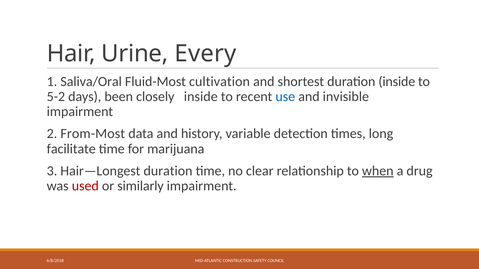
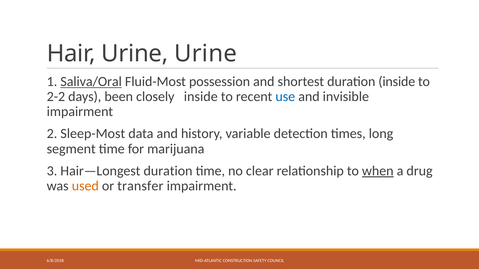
Urine Every: Every -> Urine
Saliva/Oral underline: none -> present
cultivation: cultivation -> possession
5-2: 5-2 -> 2-2
From-Most: From-Most -> Sleep-Most
facilitate: facilitate -> segment
used colour: red -> orange
similarly: similarly -> transfer
